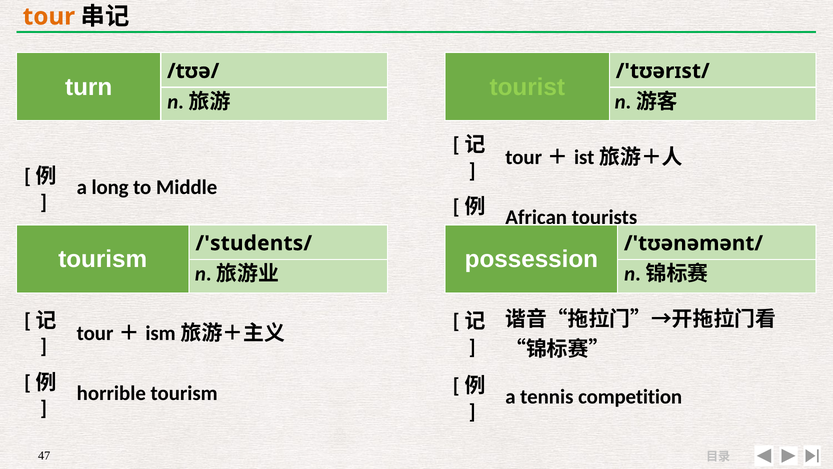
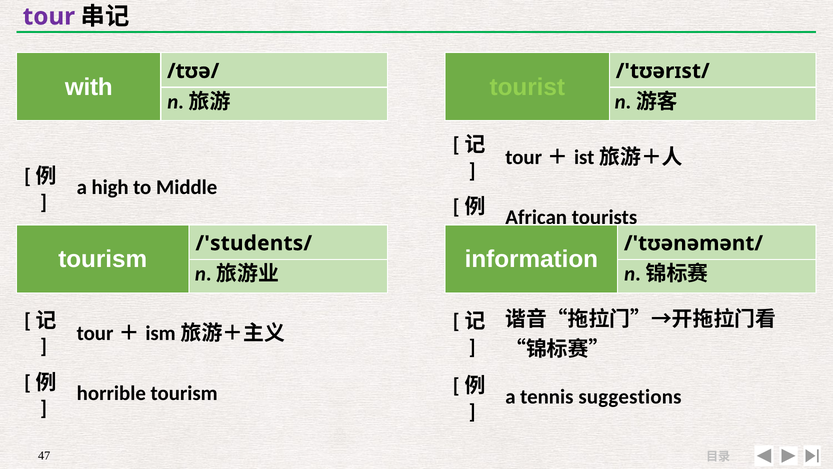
tour colour: orange -> purple
turn: turn -> with
long: long -> high
possession: possession -> information
competition: competition -> suggestions
